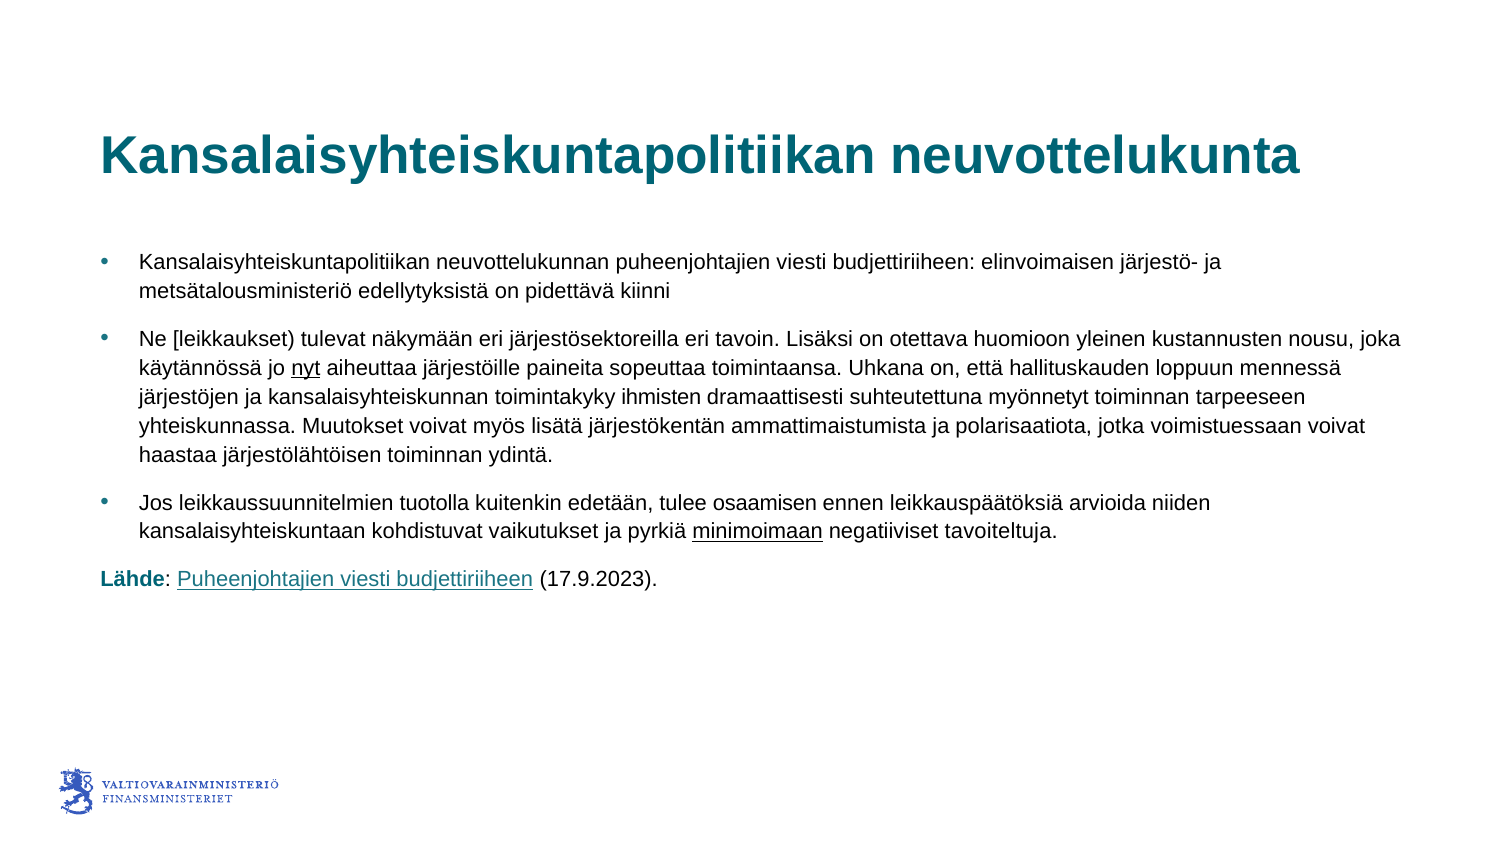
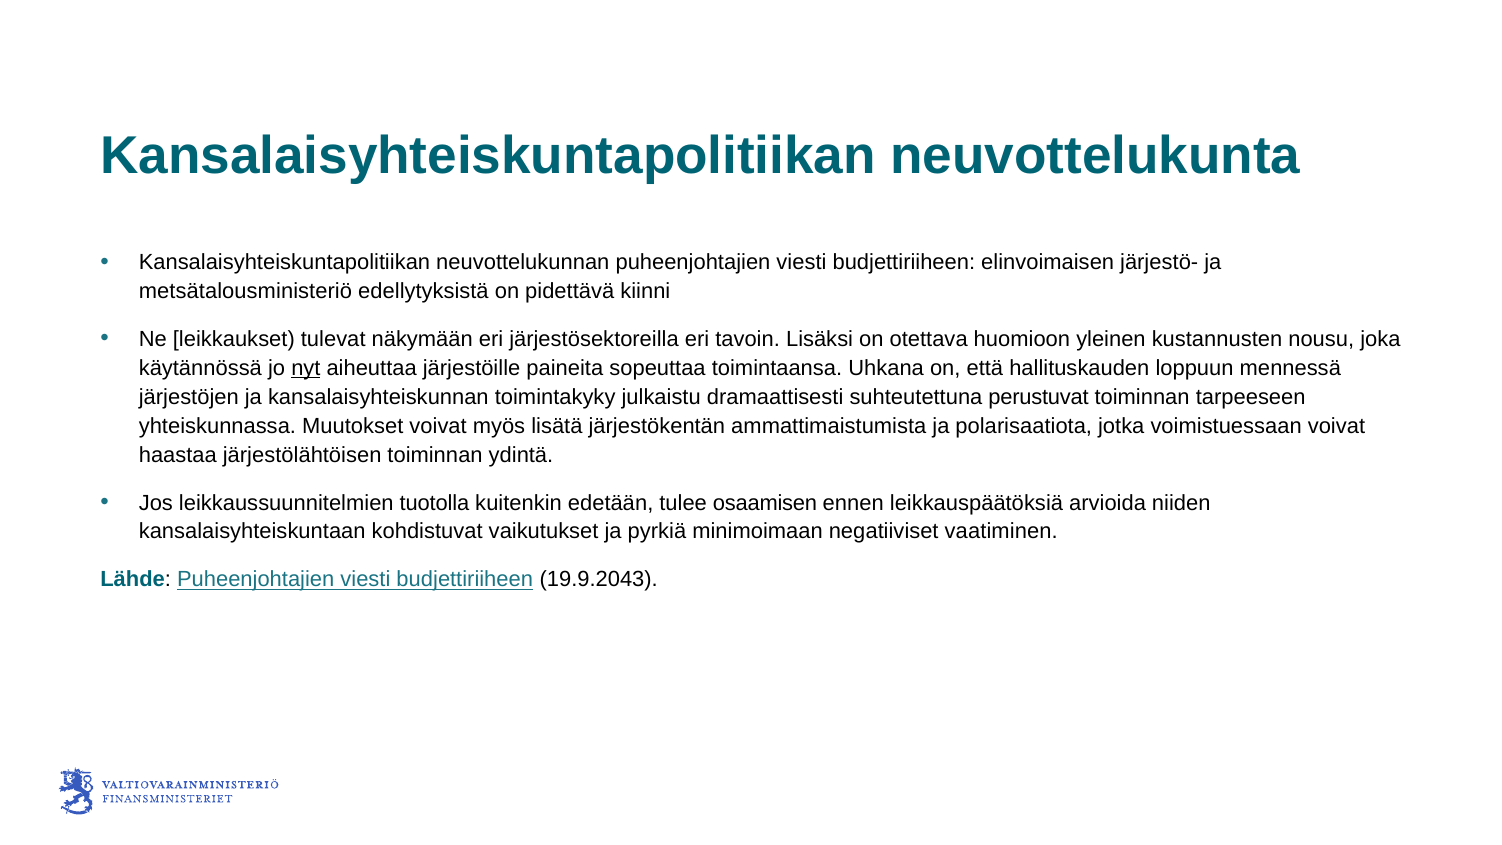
ihmisten: ihmisten -> julkaistu
myönnetyt: myönnetyt -> perustuvat
minimoimaan underline: present -> none
tavoiteltuja: tavoiteltuja -> vaatiminen
17.9.2023: 17.9.2023 -> 19.9.2043
